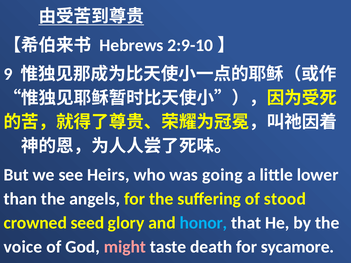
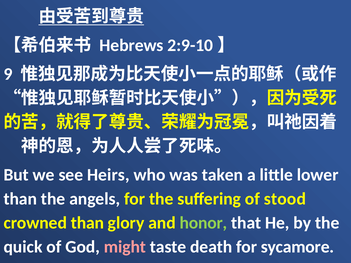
going: going -> taken
crowned seed: seed -> than
honor colour: light blue -> light green
voice: voice -> quick
